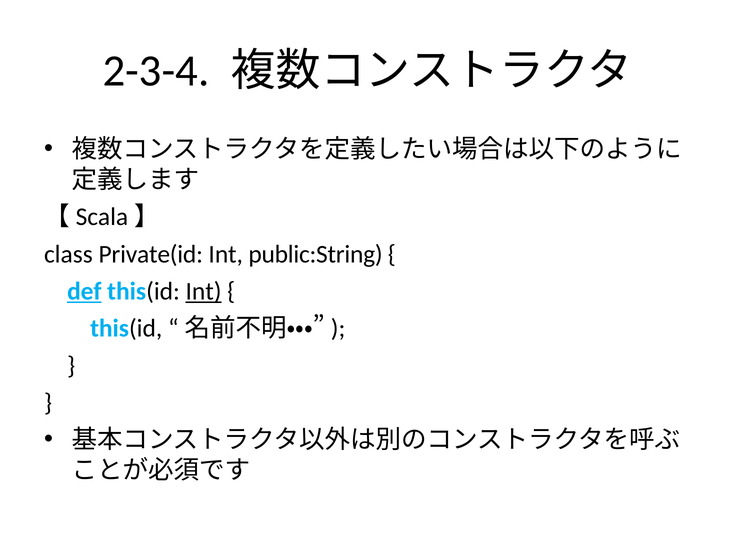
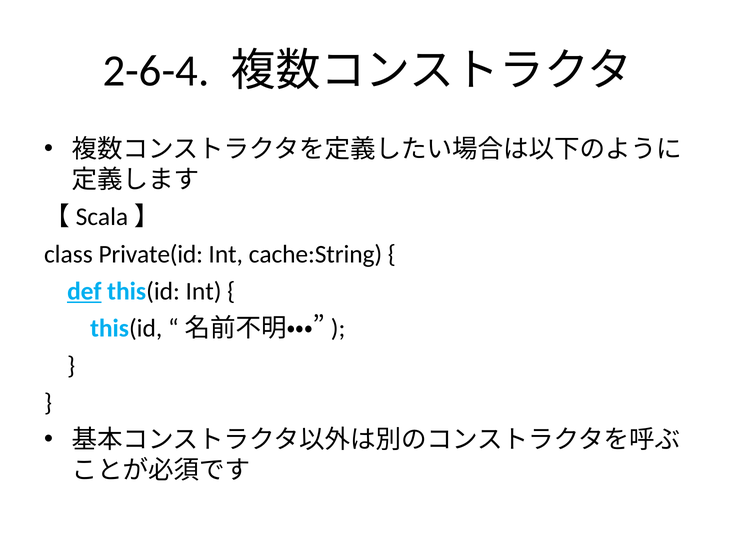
2-3-4: 2-3-4 -> 2-6-4
public:String: public:String -> cache:String
Int at (204, 291) underline: present -> none
